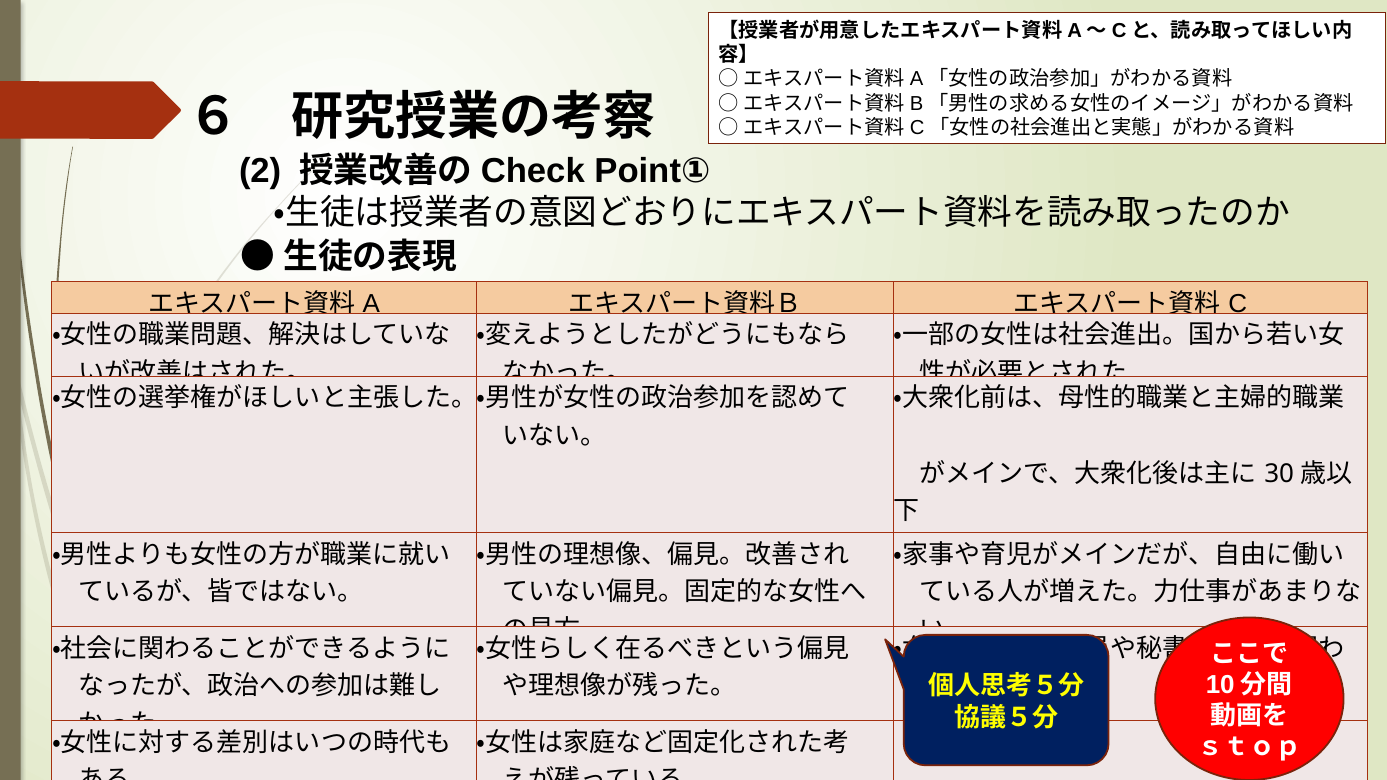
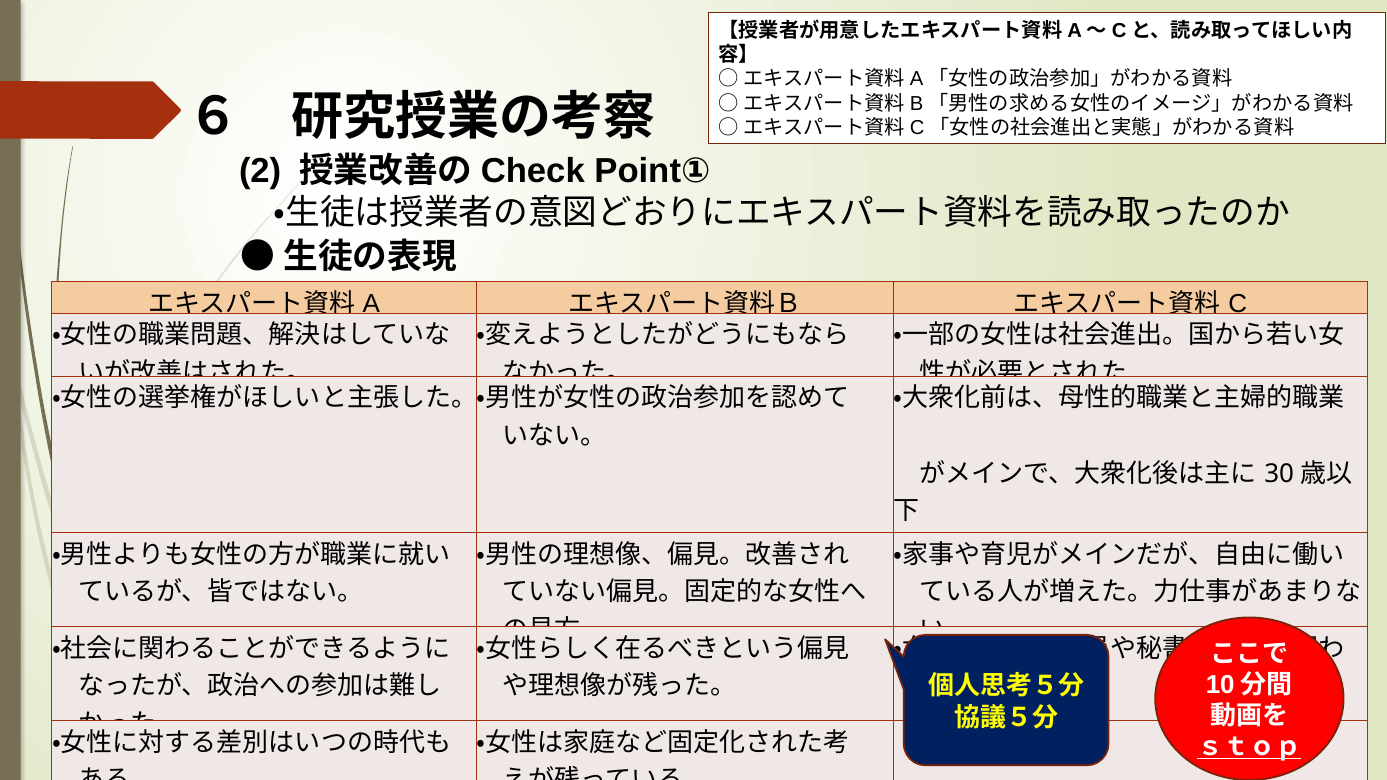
ｓｔｏｐ underline: none -> present
